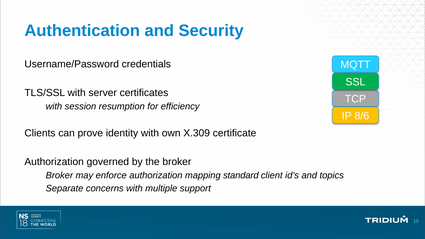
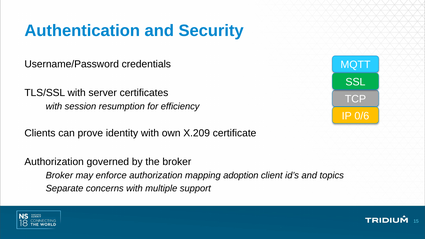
8/6: 8/6 -> 0/6
X.309: X.309 -> X.209
standard: standard -> adoption
